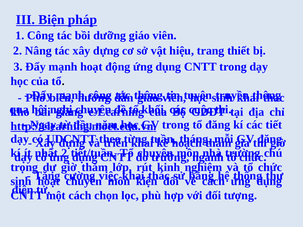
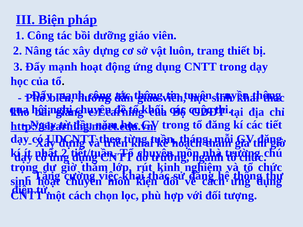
hiệu: hiệu -> luôn
sử bằng: bằng -> đăng
